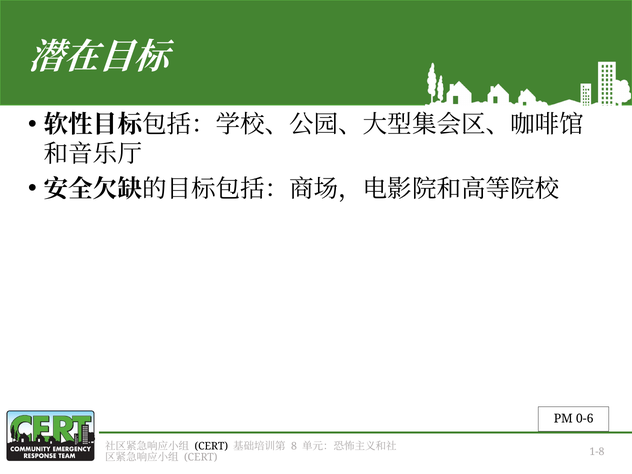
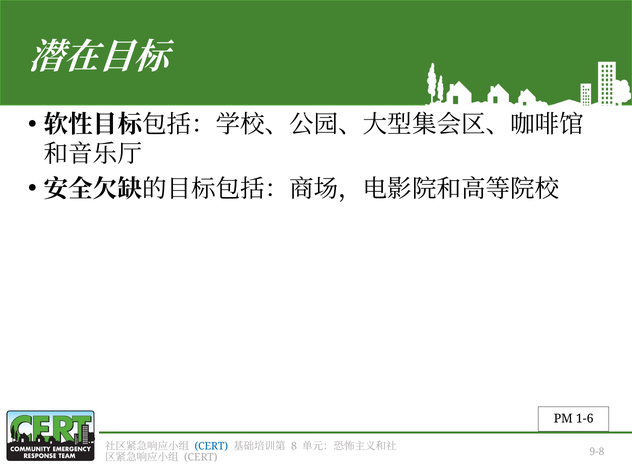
0-6: 0-6 -> 1-6
CERT at (211, 446) colour: black -> blue
1-8: 1-8 -> 9-8
